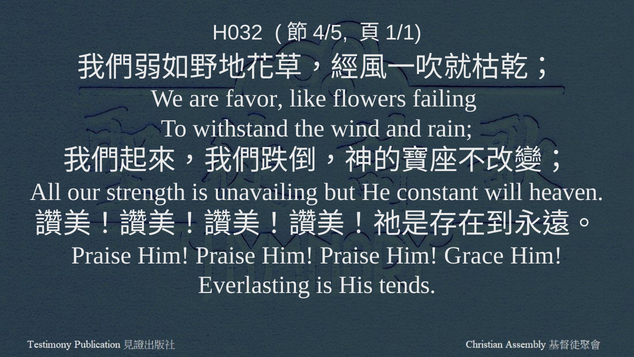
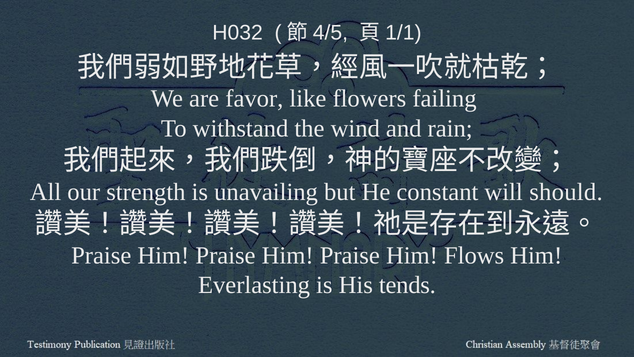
heaven: heaven -> should
Grace: Grace -> Flows
